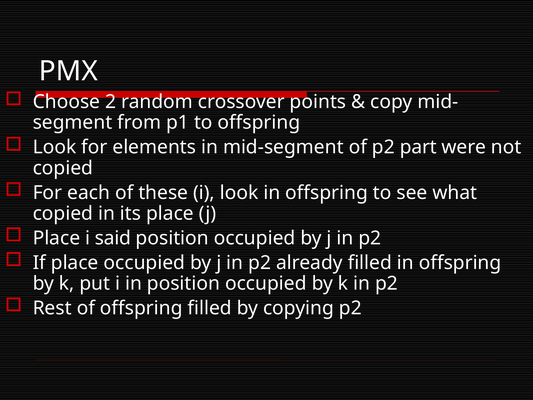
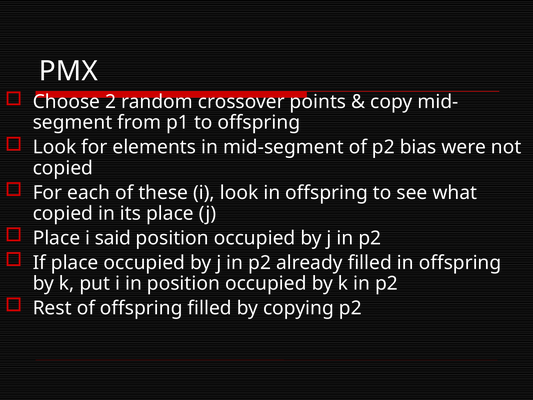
part: part -> bias
